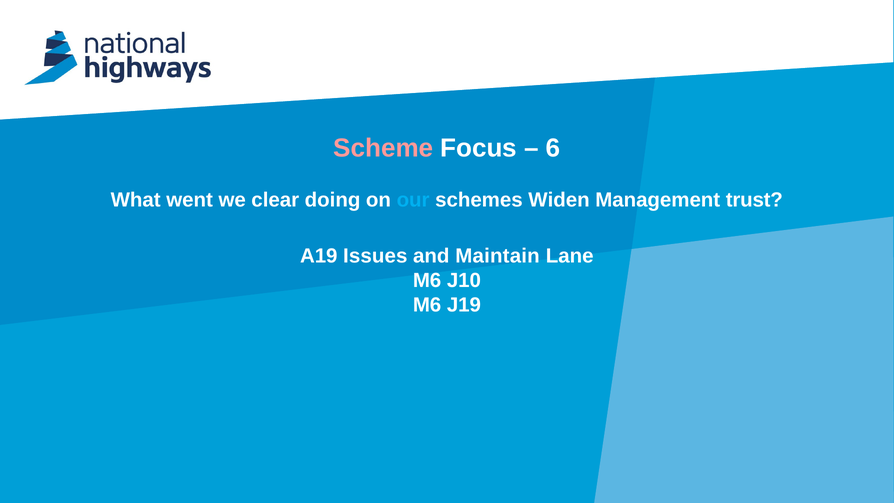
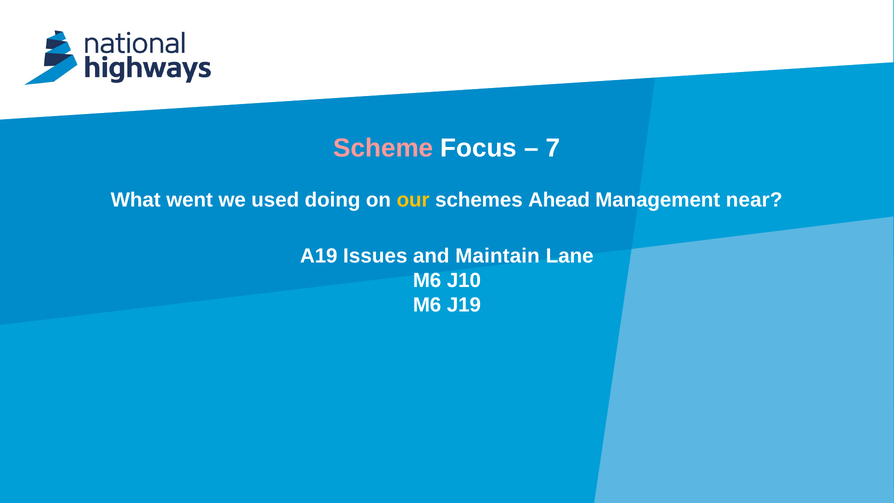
6: 6 -> 7
clear: clear -> used
our colour: light blue -> yellow
Widen: Widen -> Ahead
trust: trust -> near
